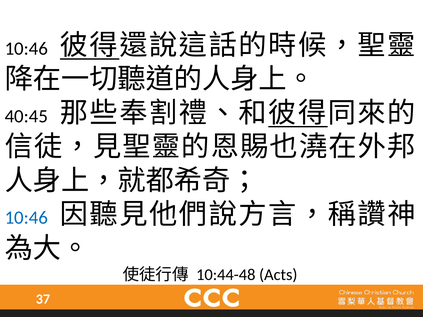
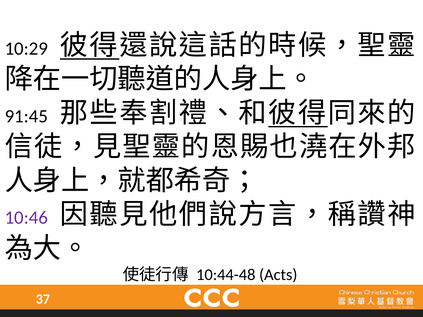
10:46 at (26, 49): 10:46 -> 10:29
40:45: 40:45 -> 91:45
10:46 at (26, 218) colour: blue -> purple
